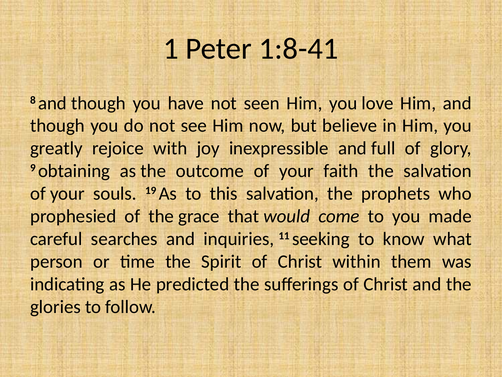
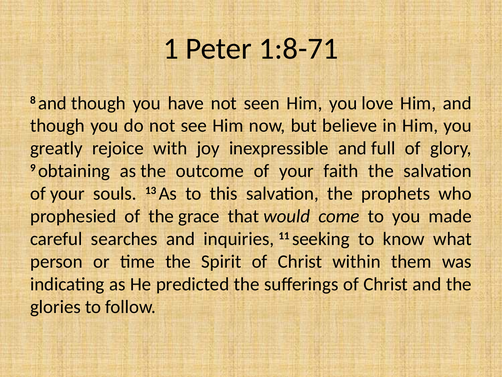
1:8-41: 1:8-41 -> 1:8-71
19: 19 -> 13
